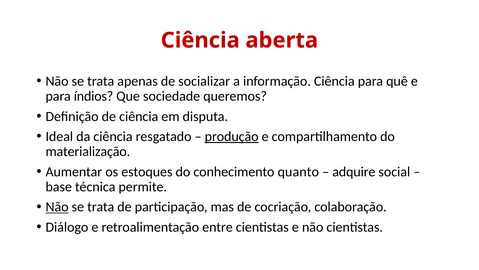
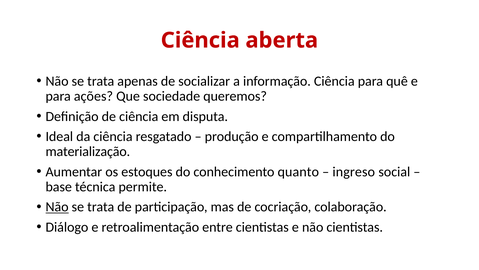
índios: índios -> ações
produção underline: present -> none
adquire: adquire -> ingreso
